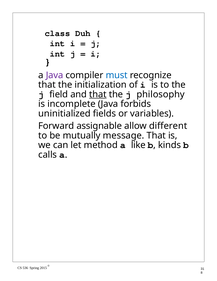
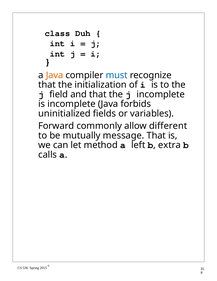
Java at (55, 75) colour: purple -> orange
that at (98, 94) underline: present -> none
j philosophy: philosophy -> incomplete
assignable: assignable -> commonly
like: like -> left
kinds: kinds -> extra
